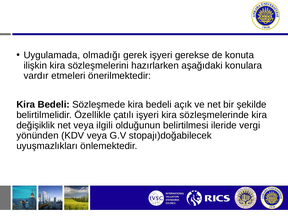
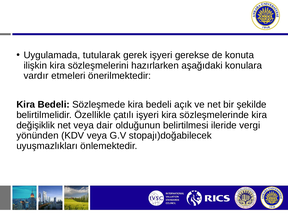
olmadığı: olmadığı -> tutularak
ilgili: ilgili -> dair
